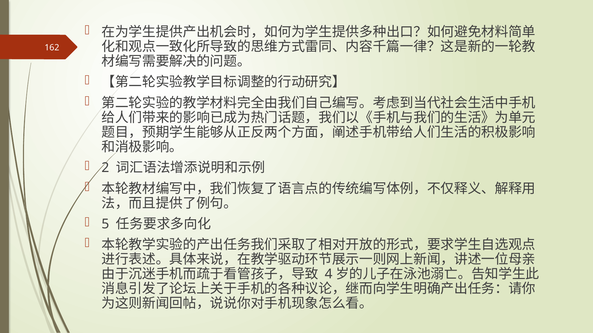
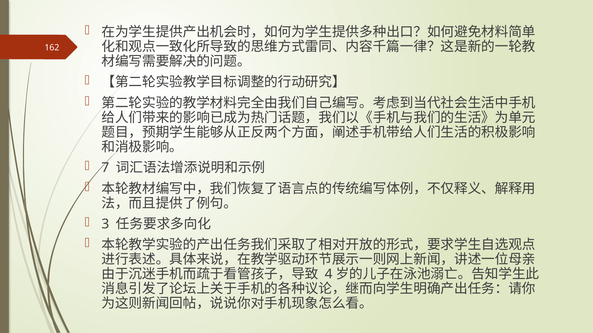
2: 2 -> 7
5: 5 -> 3
